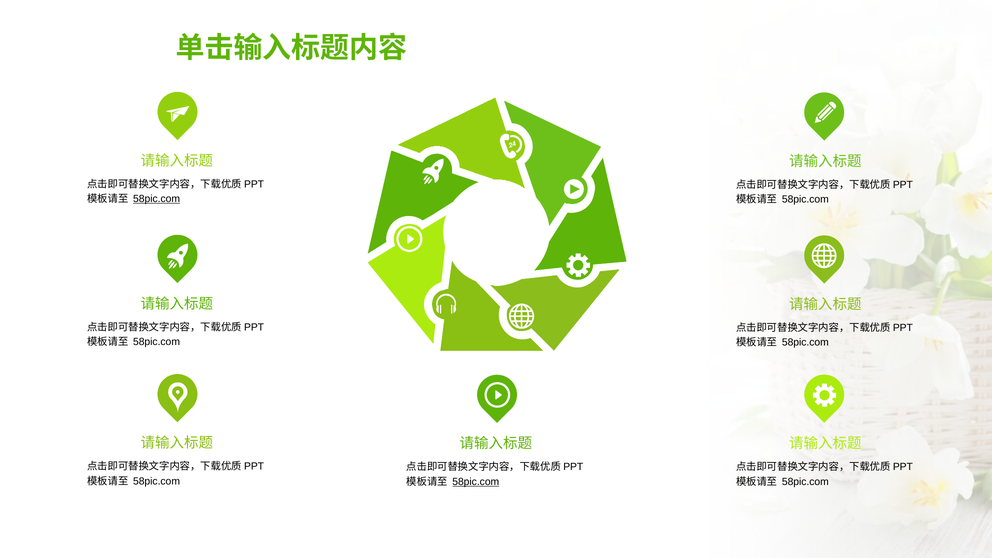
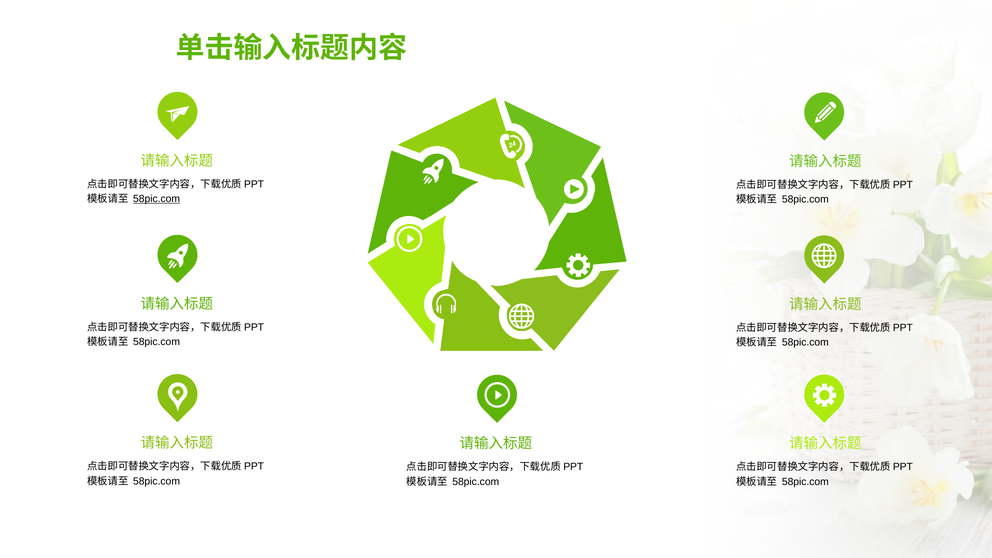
58pic.com at (476, 482) underline: present -> none
